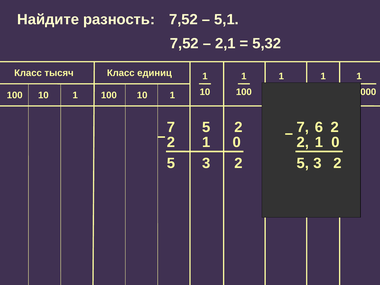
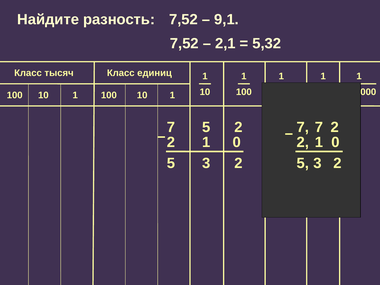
5,1: 5,1 -> 9,1
7 6: 6 -> 7
